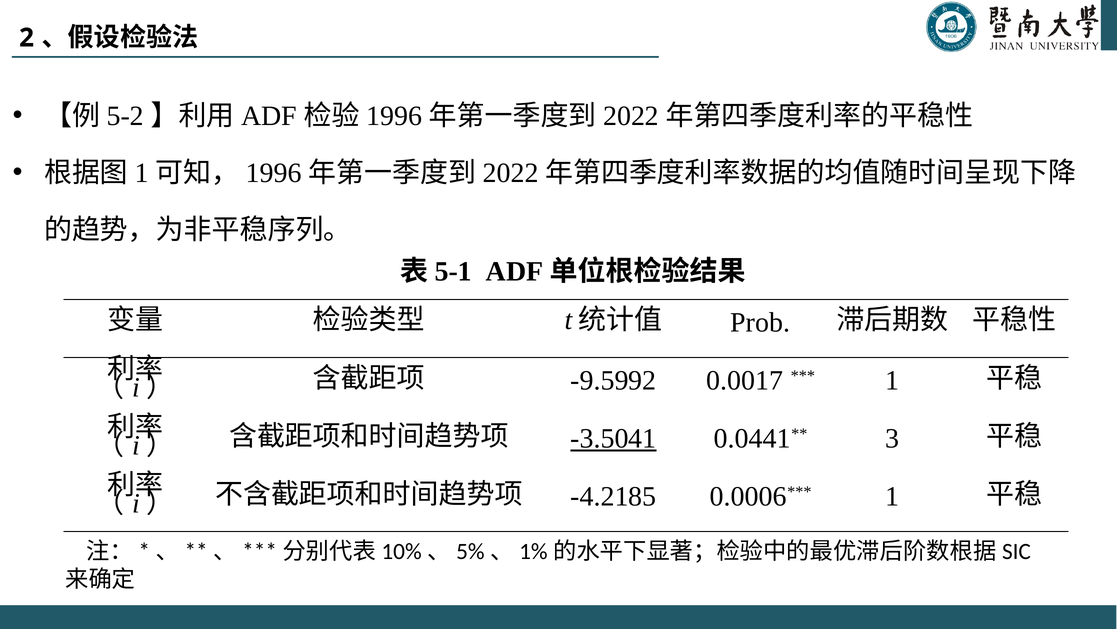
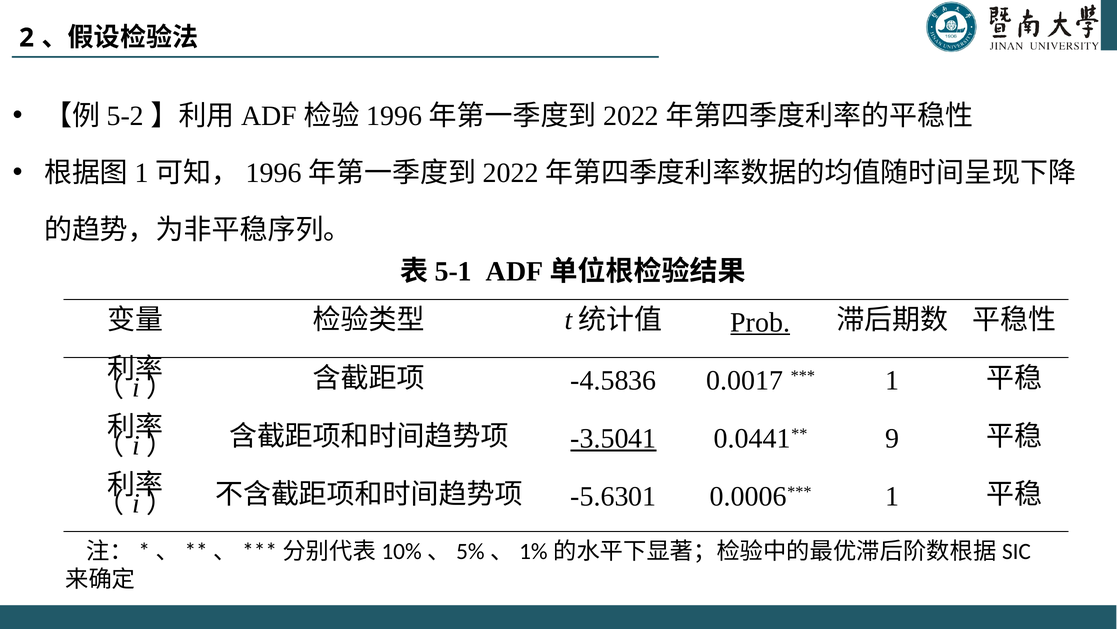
Prob underline: none -> present
-9.5992: -9.5992 -> -4.5836
3: 3 -> 9
-4.2185: -4.2185 -> -5.6301
